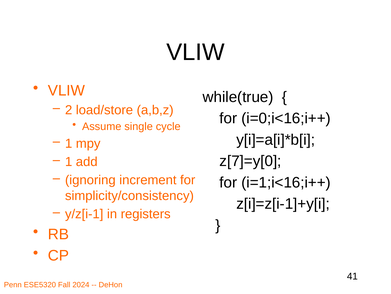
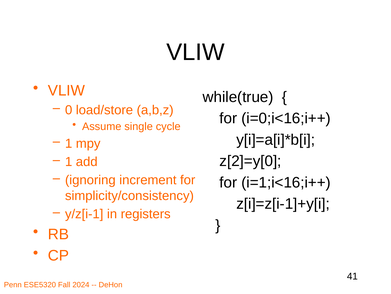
2: 2 -> 0
z[7]=y[0: z[7]=y[0 -> z[2]=y[0
